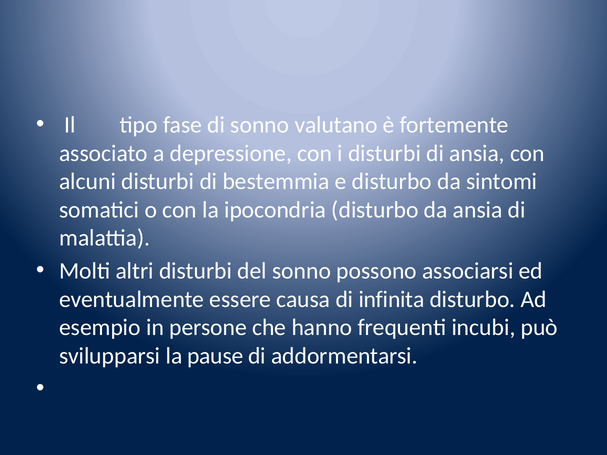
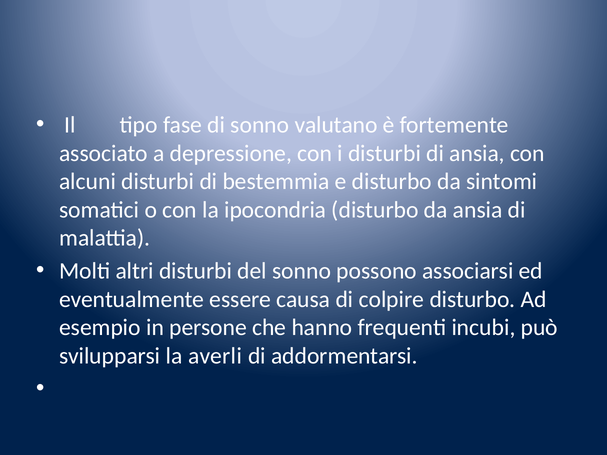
infinita: infinita -> colpire
pause: pause -> averli
